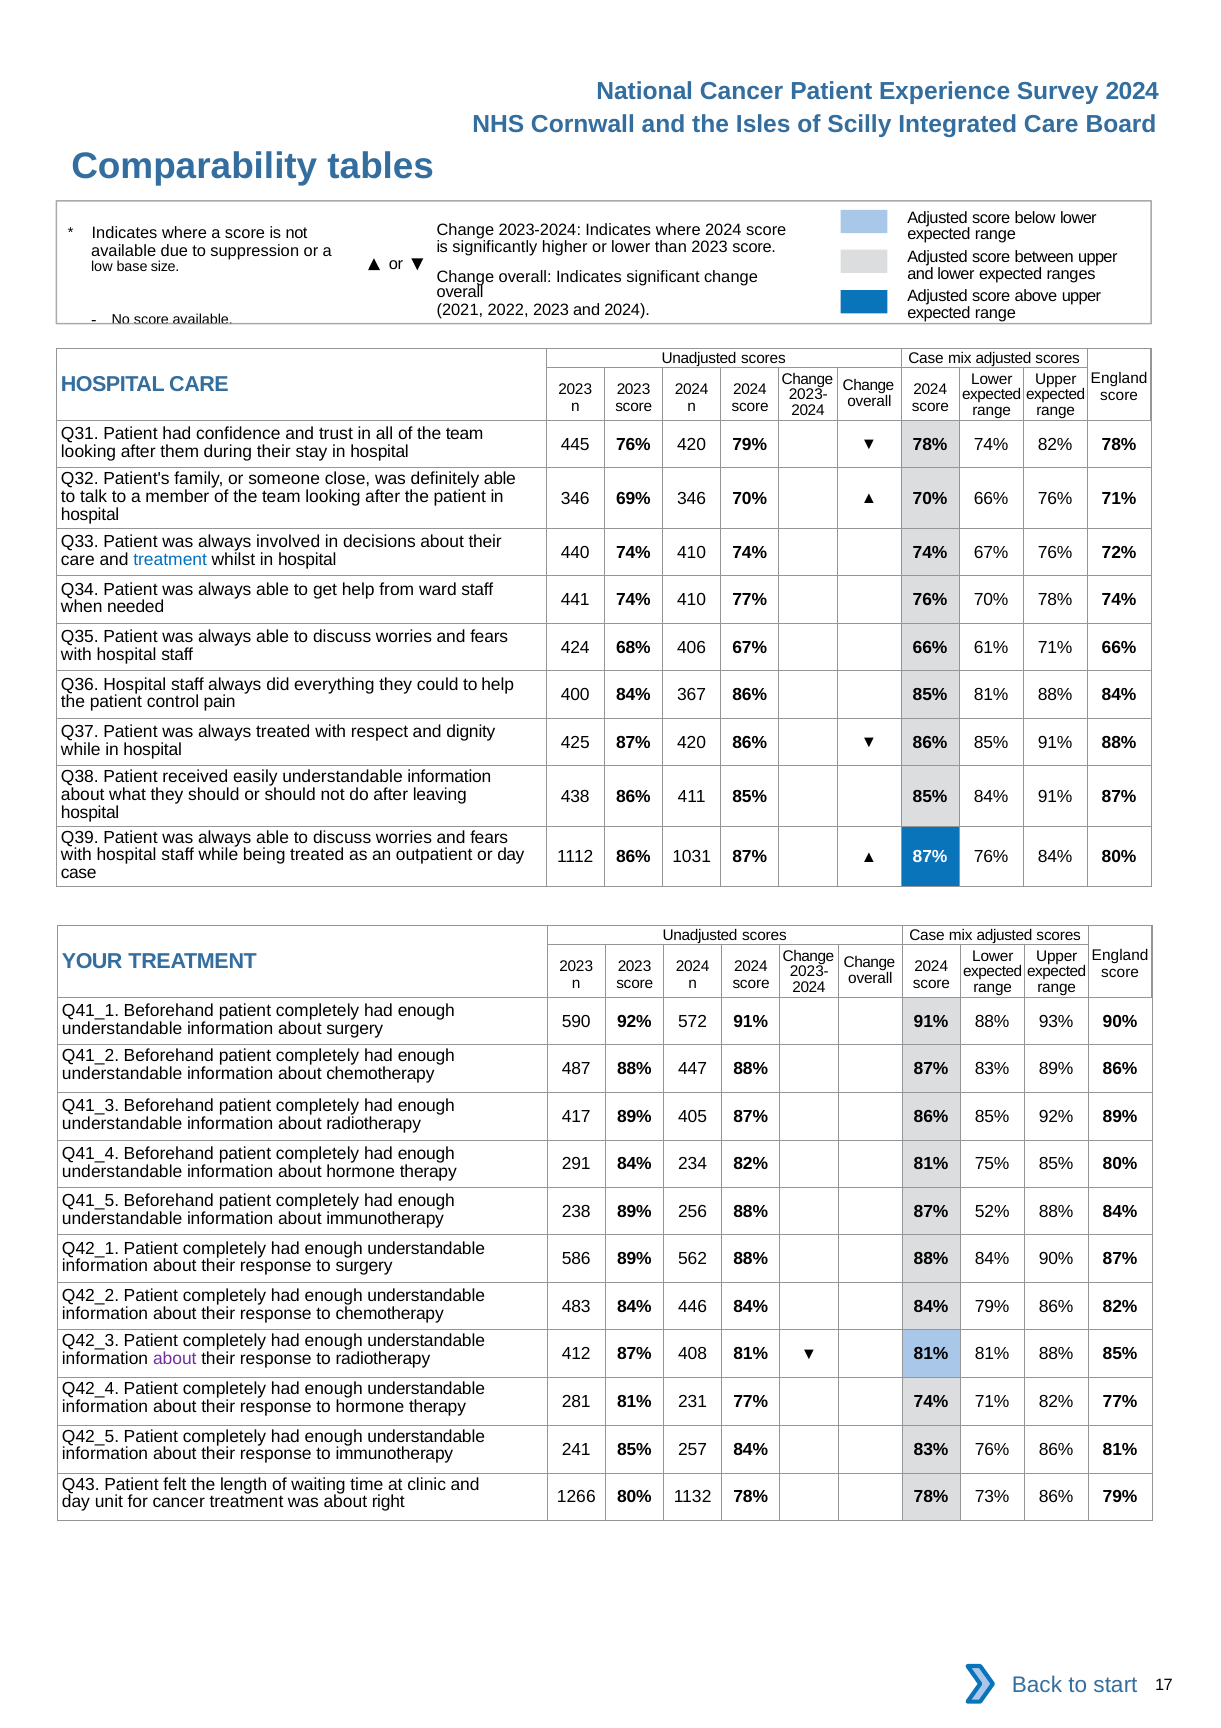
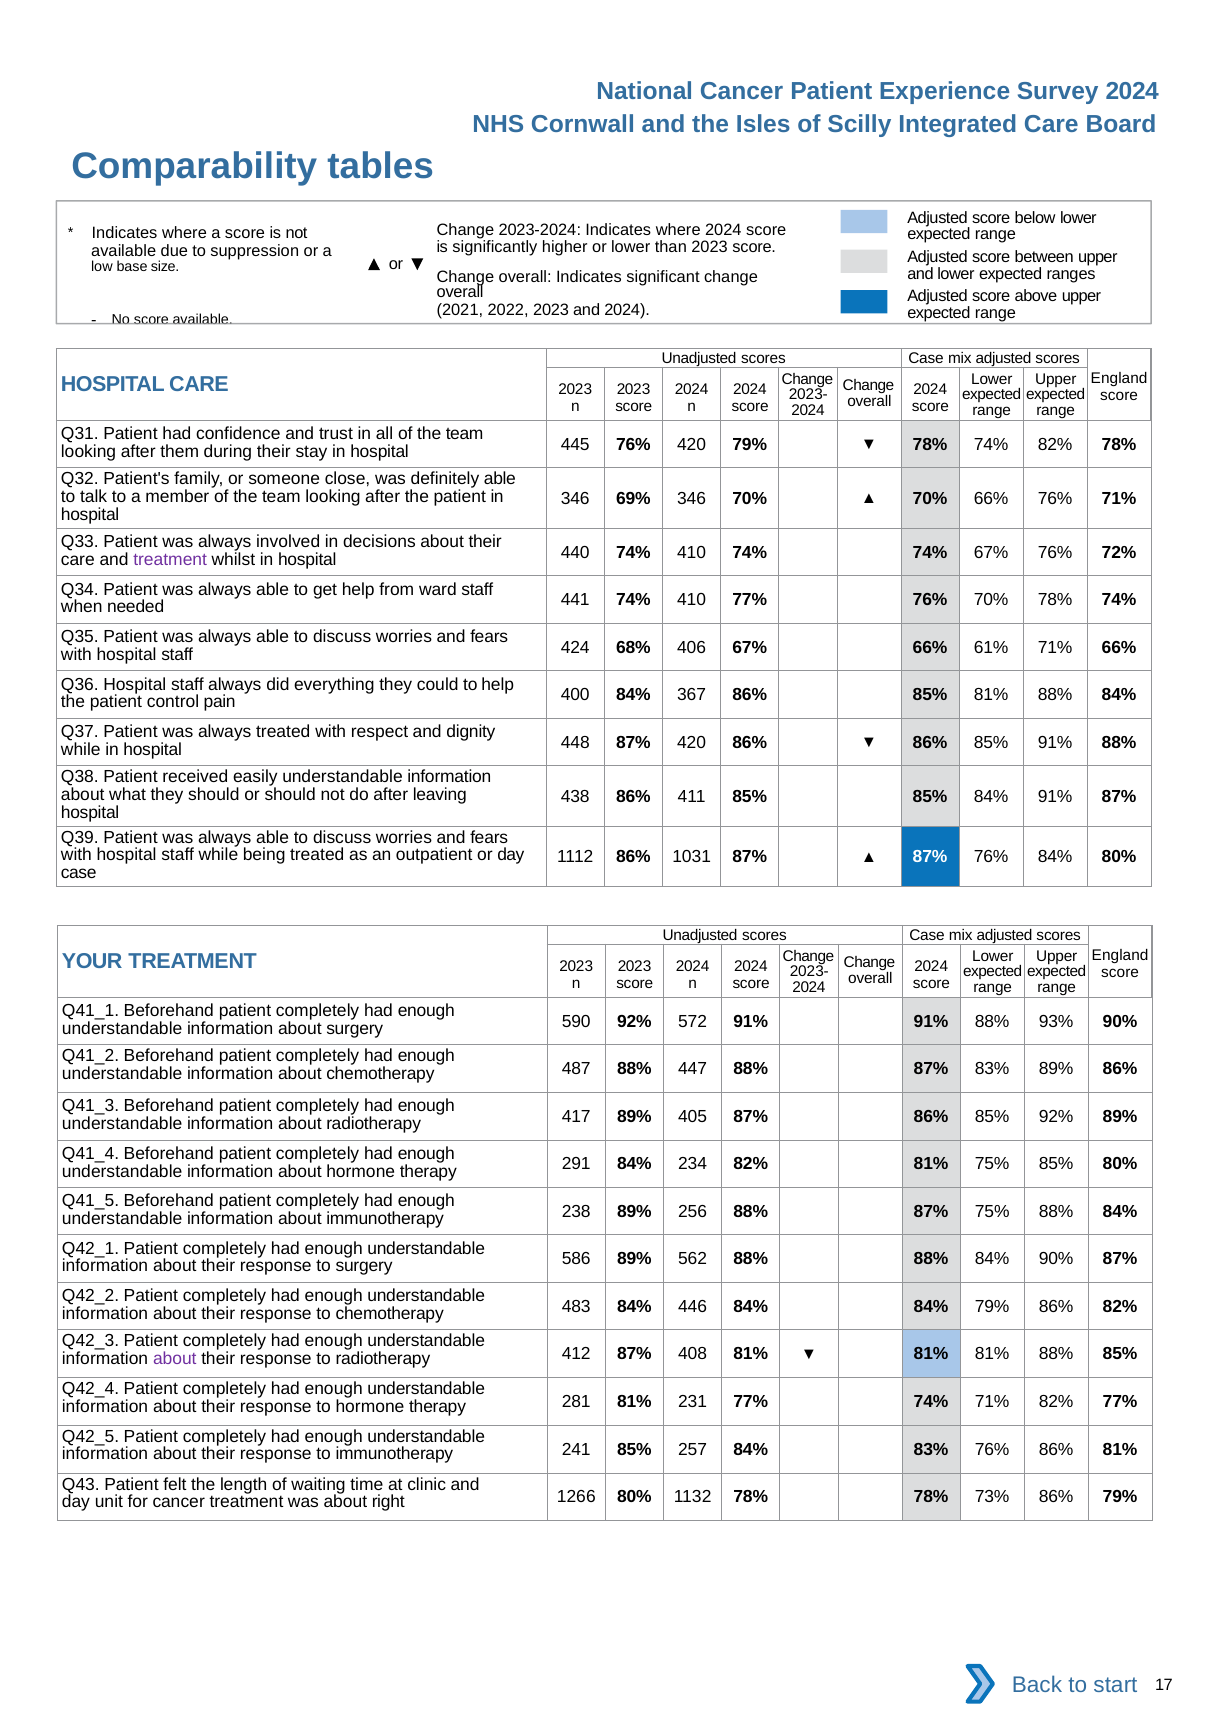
treatment at (170, 560) colour: blue -> purple
425: 425 -> 448
87% 52%: 52% -> 75%
